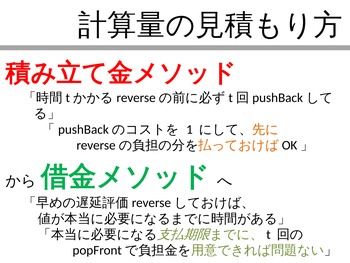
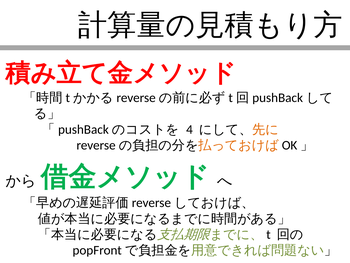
1: 1 -> 4
